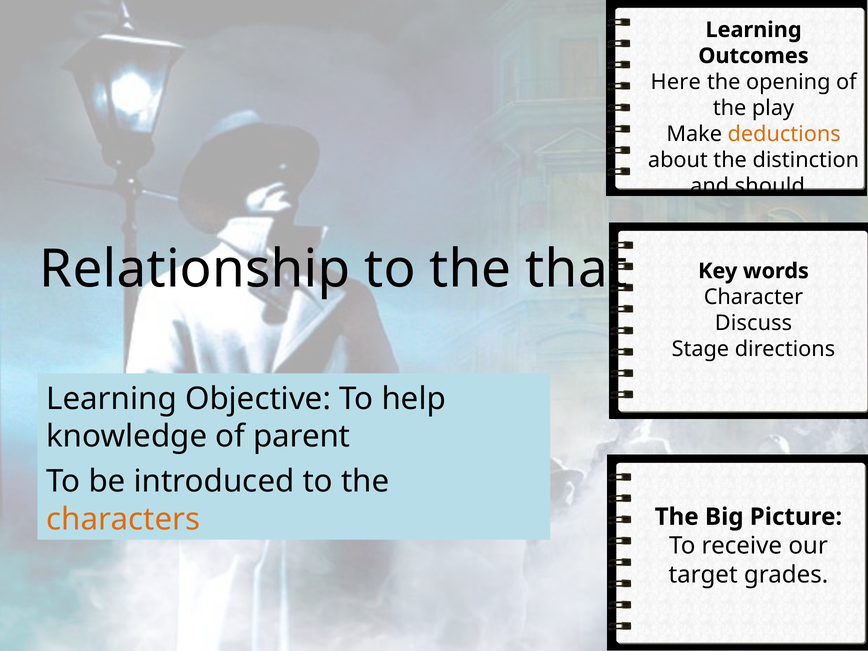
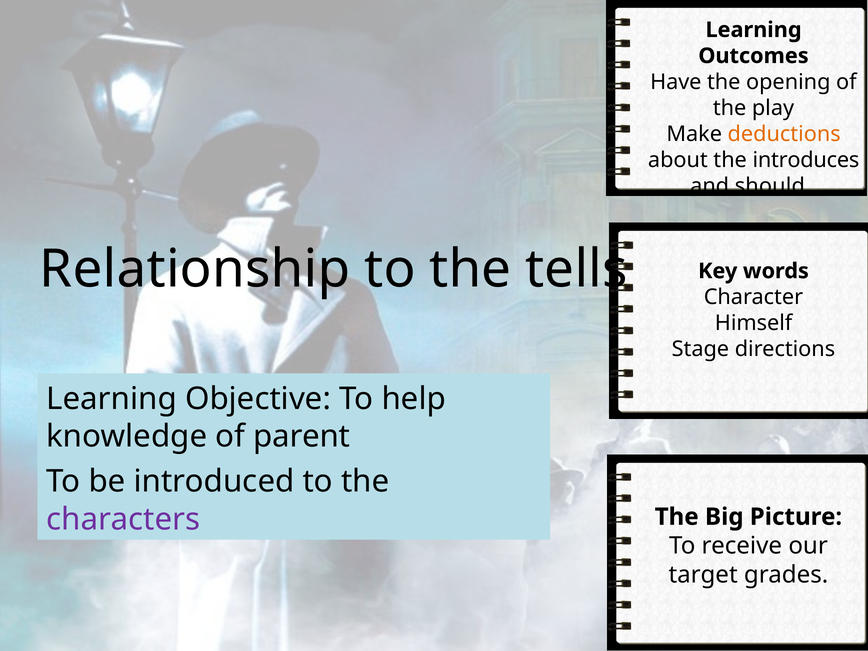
Here: Here -> Have
distinction: distinction -> introduces
that: that -> tells
Discuss: Discuss -> Himself
characters colour: orange -> purple
